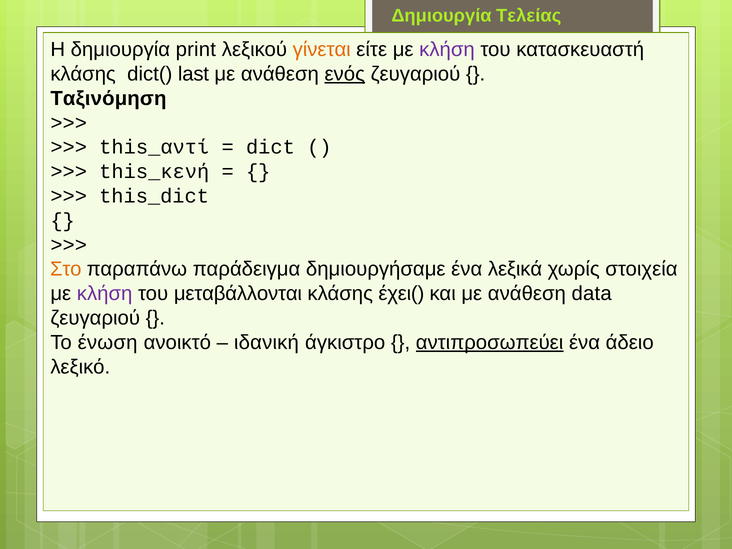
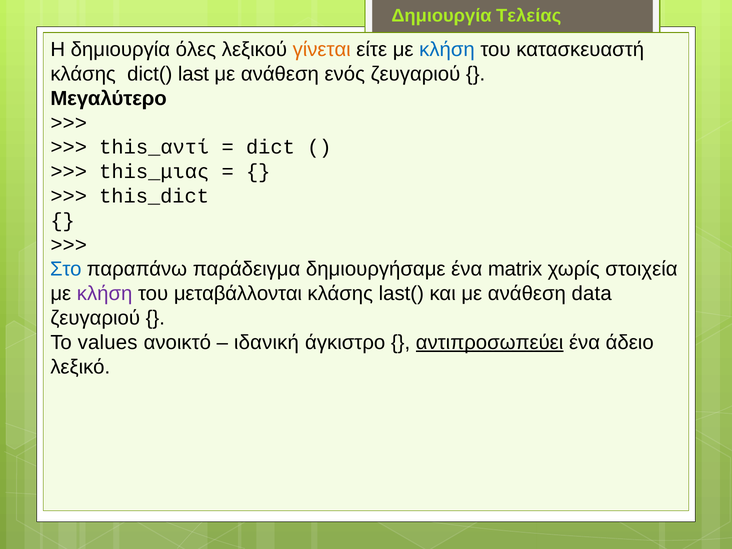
print: print -> όλες
κλήση at (447, 50) colour: purple -> blue
ενός underline: present -> none
Ταξινόμηση: Ταξινόμηση -> Μεγαλύτερο
this_κενή: this_κενή -> this_μιας
Στο colour: orange -> blue
λεξικά: λεξικά -> matrix
έχει(: έχει( -> last(
ένωση: ένωση -> values
